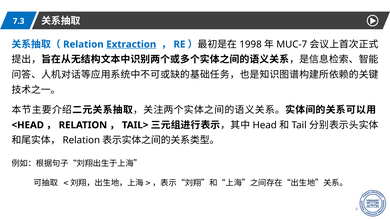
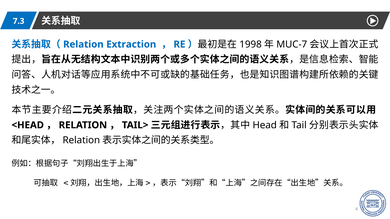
Extraction underline: present -> none
